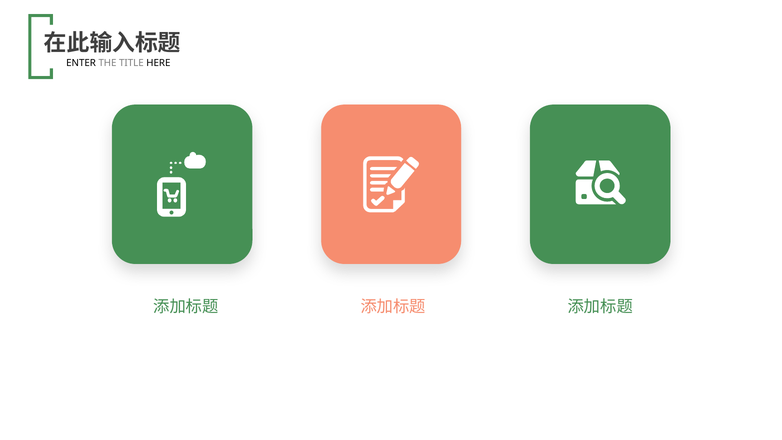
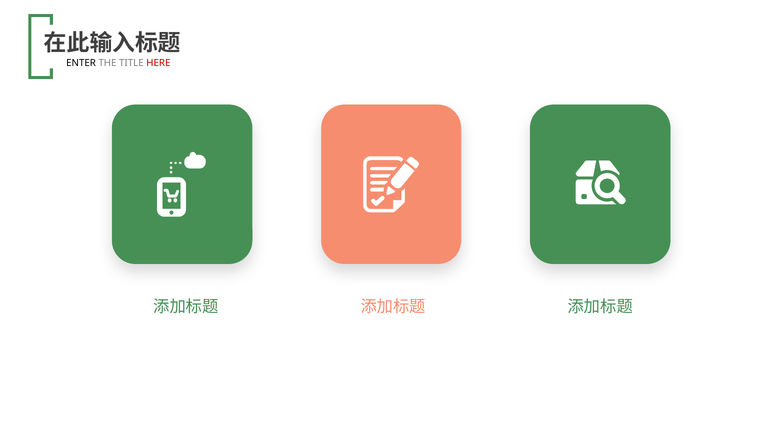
HERE colour: black -> red
